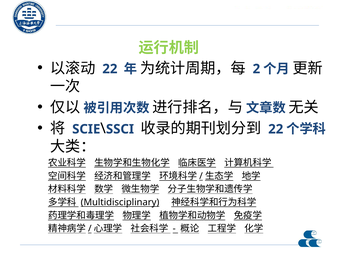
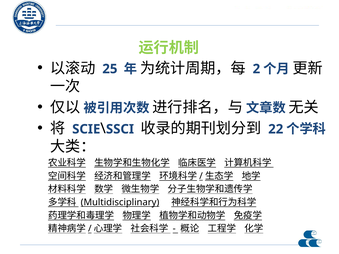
22 at (110, 69): 22 -> 25
